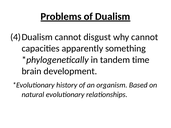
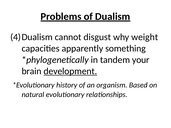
why cannot: cannot -> weight
time: time -> your
development underline: none -> present
